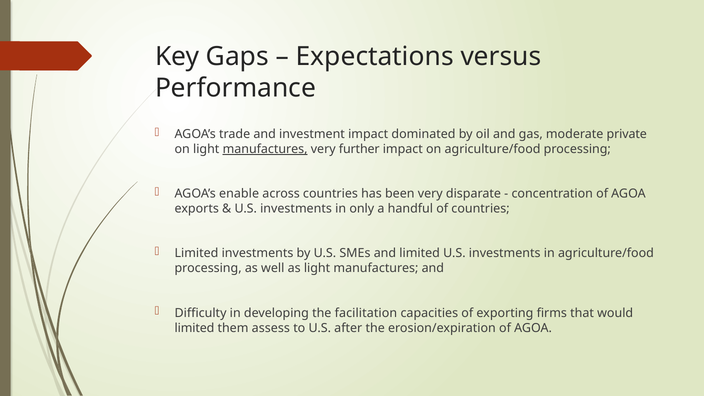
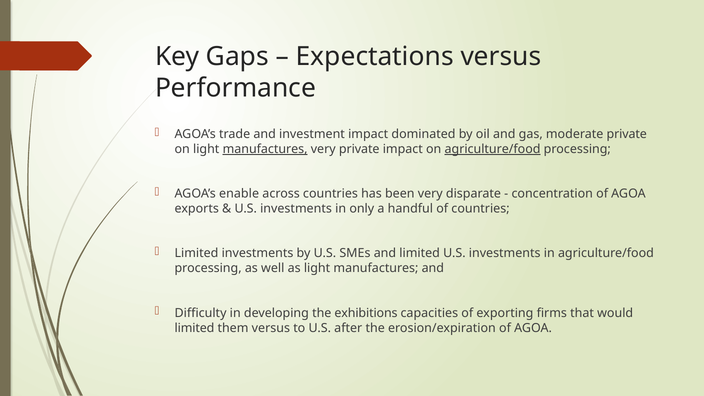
very further: further -> private
agriculture/food at (493, 149) underline: none -> present
facilitation: facilitation -> exhibitions
them assess: assess -> versus
